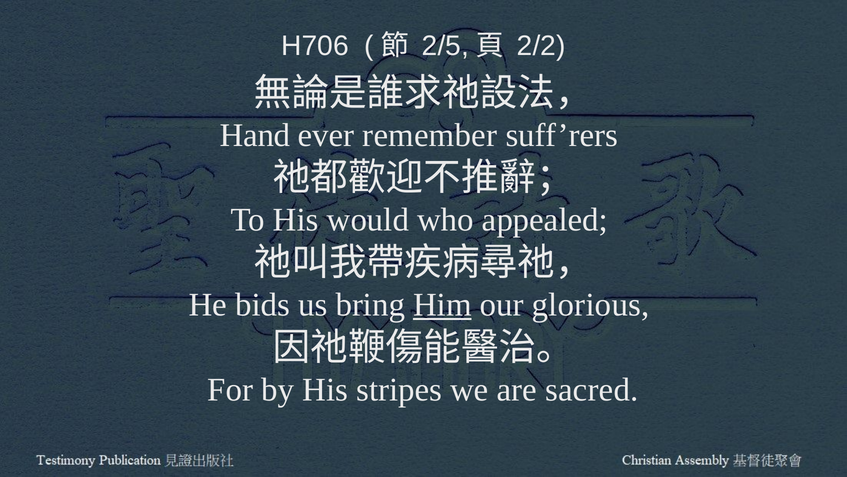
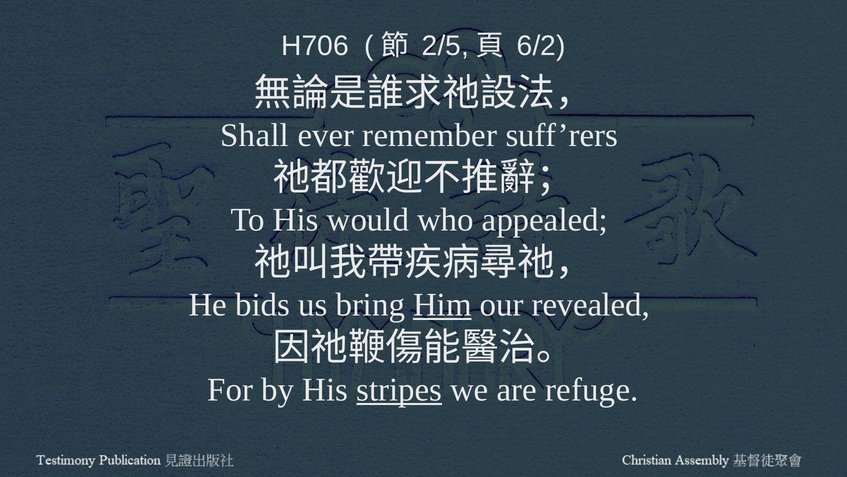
2/2: 2/2 -> 6/2
Hand: Hand -> Shall
glorious: glorious -> revealed
stripes underline: none -> present
sacred: sacred -> refuge
